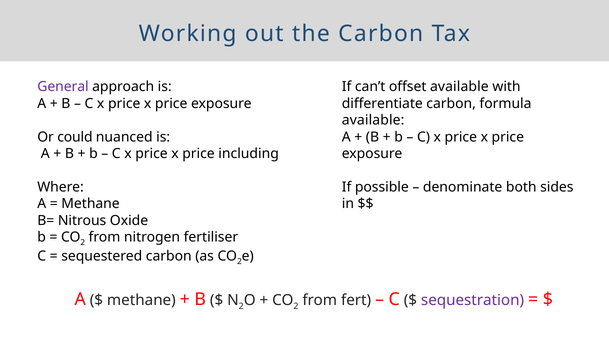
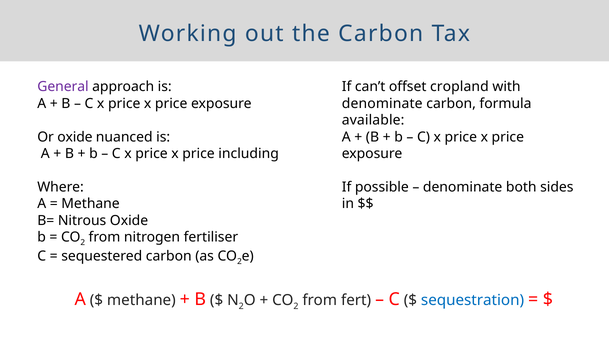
offset available: available -> cropland
differentiate at (382, 104): differentiate -> denominate
Or could: could -> oxide
sequestration colour: purple -> blue
